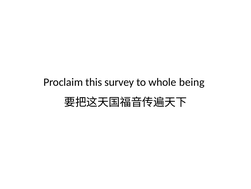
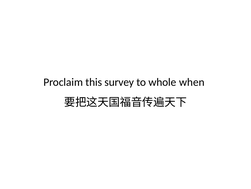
being: being -> when
